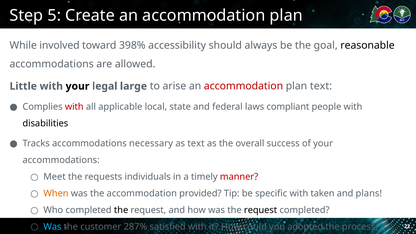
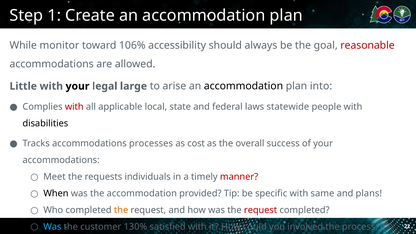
5: 5 -> 1
involved: involved -> monitor
398%: 398% -> 106%
reasonable colour: black -> red
accommodation at (244, 86) colour: red -> black
plan text: text -> into
compliant: compliant -> statewide
necessary: necessary -> processes
as text: text -> cost
When colour: orange -> black
taken: taken -> same
the at (121, 210) colour: black -> orange
request at (261, 210) colour: black -> red
287%: 287% -> 130%
adopted: adopted -> involved
